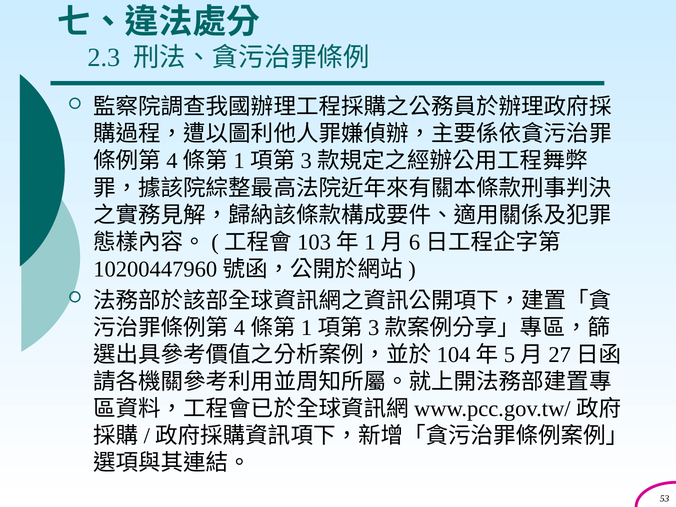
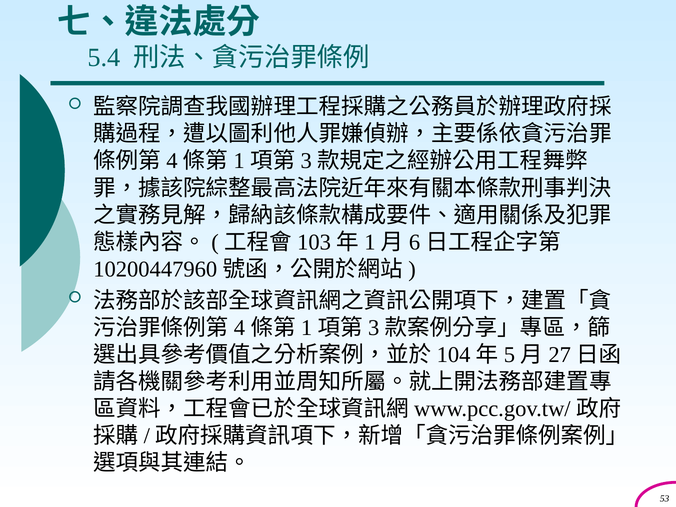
2.3: 2.3 -> 5.4
